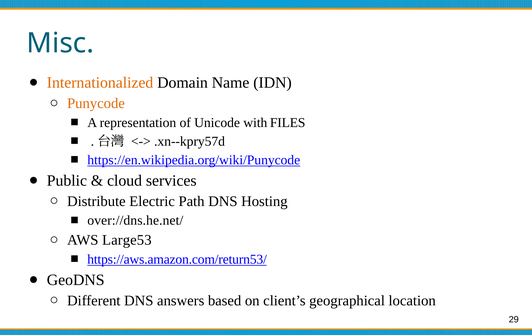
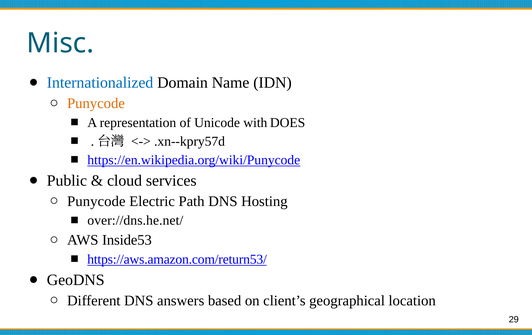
Internationalized colour: orange -> blue
FILES: FILES -> DOES
Distribute at (96, 201): Distribute -> Punycode
Large53: Large53 -> Inside53
